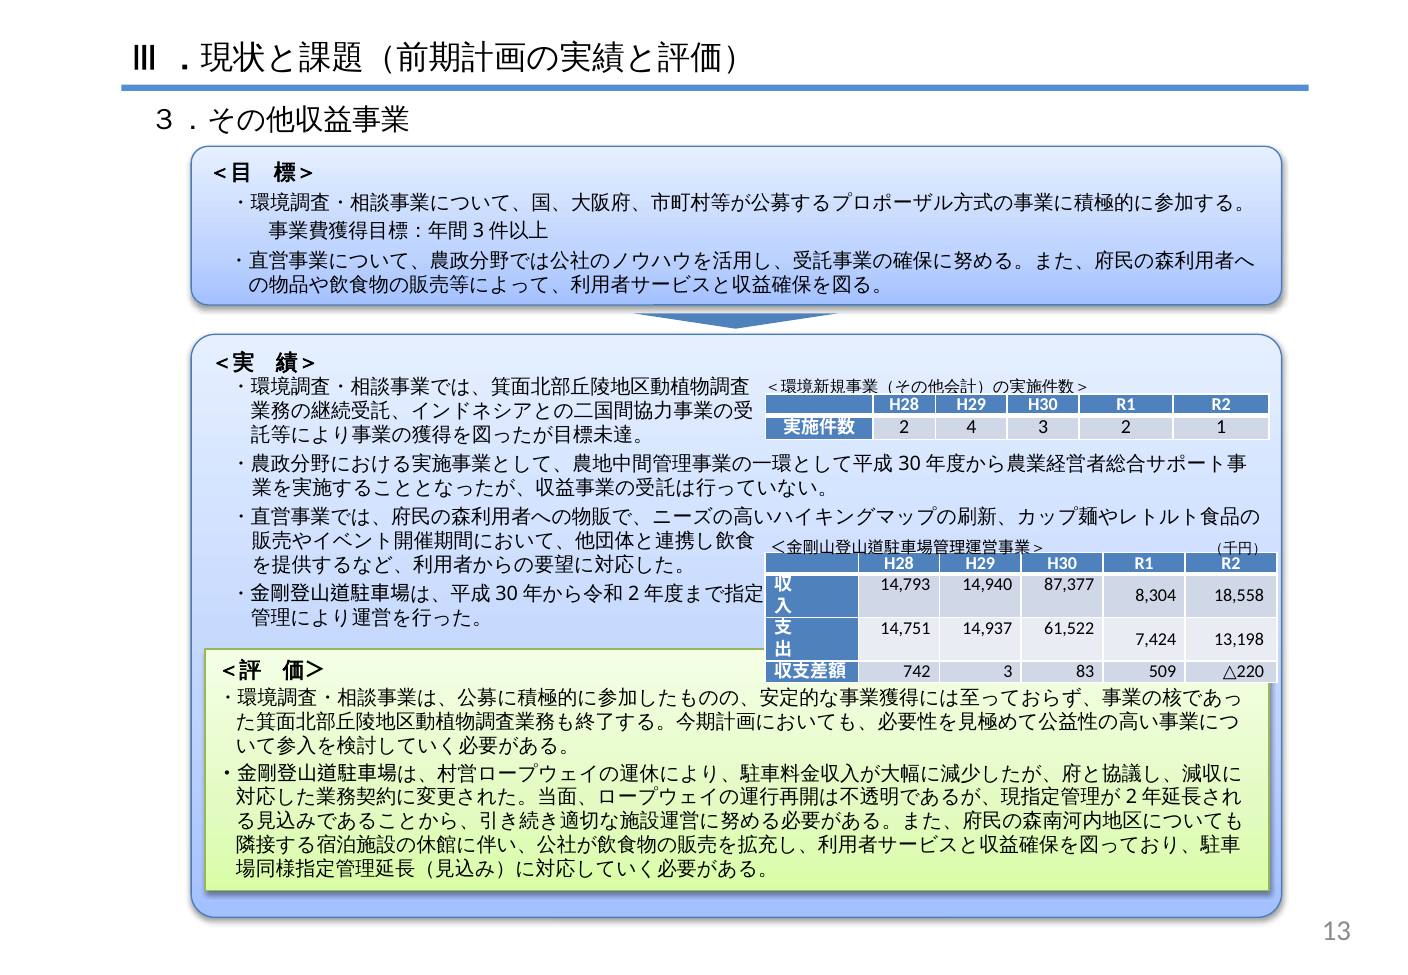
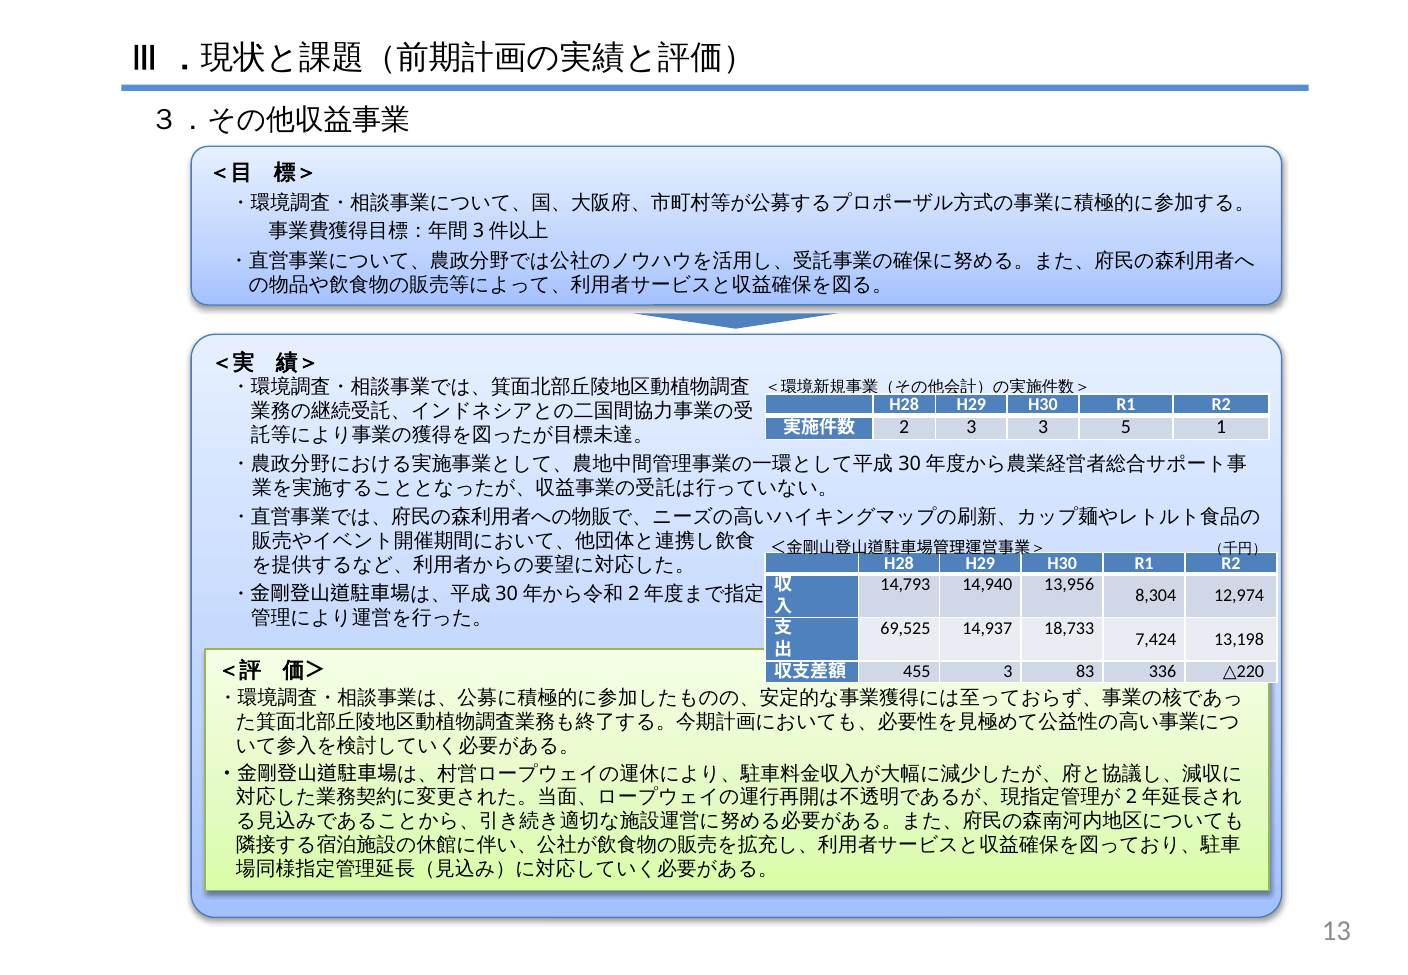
2 4: 4 -> 3
3 2: 2 -> 5
87,377: 87,377 -> 13,956
18,558: 18,558 -> 12,974
14,751: 14,751 -> 69,525
61,522: 61,522 -> 18,733
742: 742 -> 455
509: 509 -> 336
